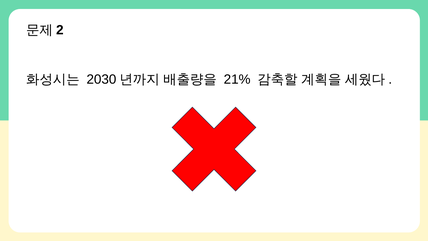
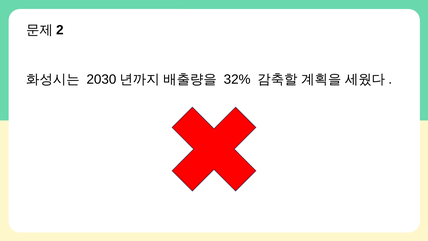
21%: 21% -> 32%
